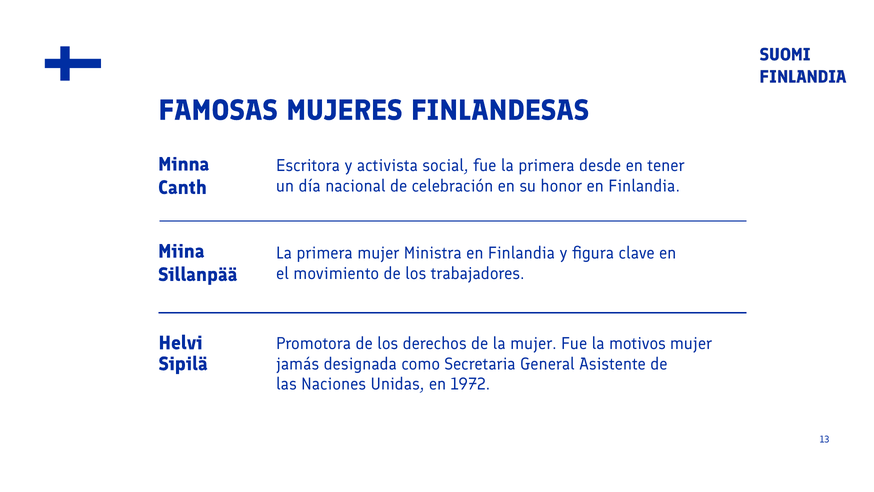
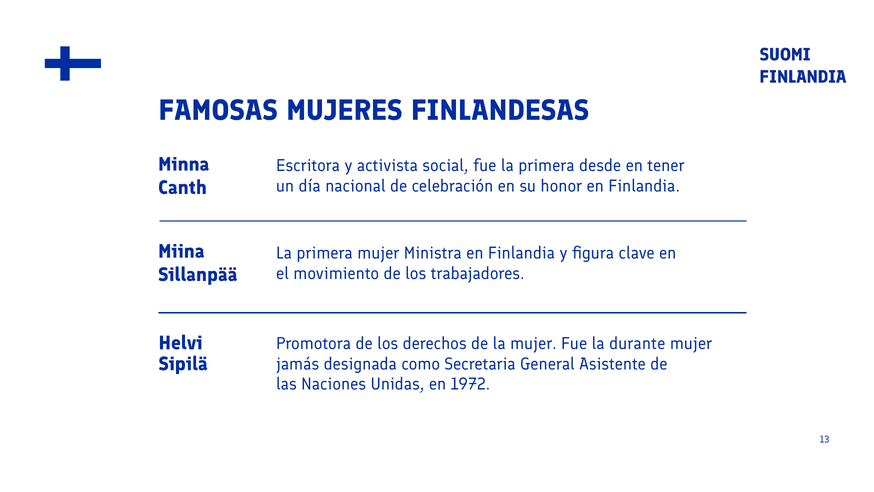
motivos: motivos -> durante
